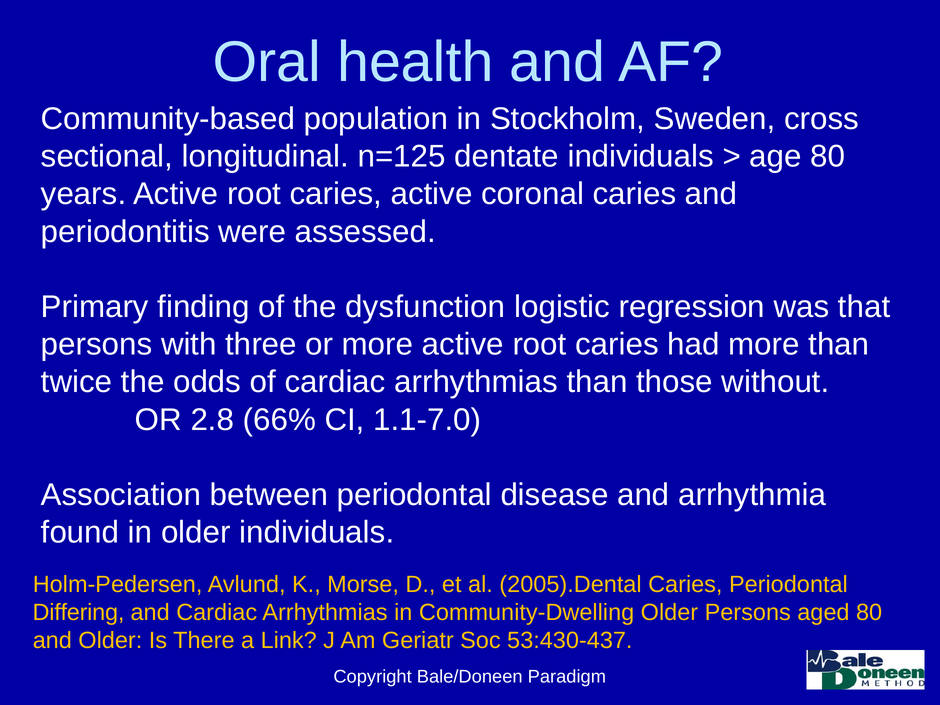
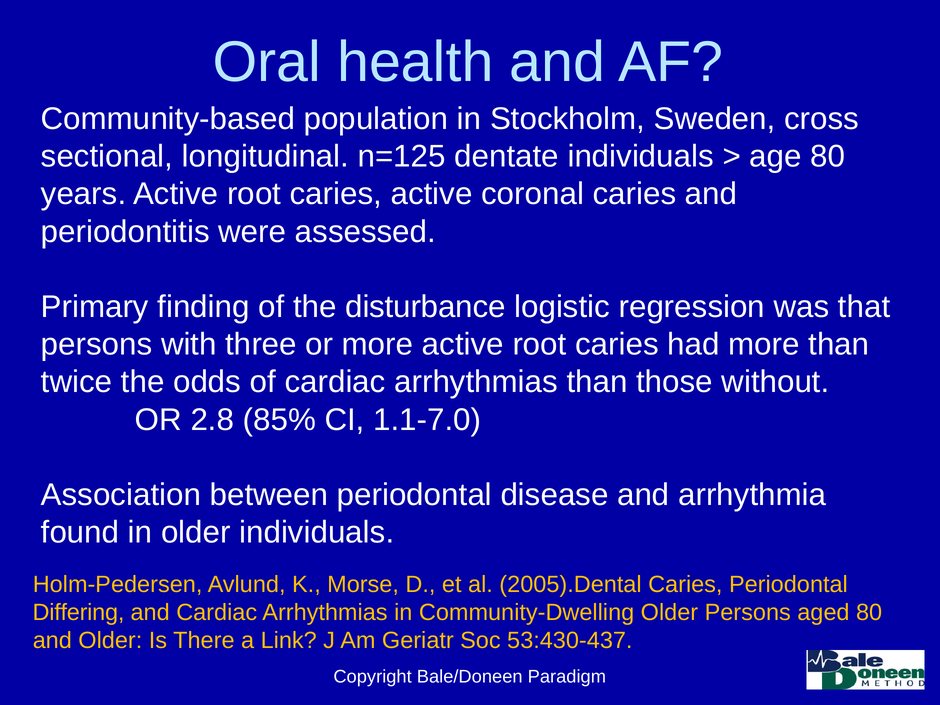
dysfunction: dysfunction -> disturbance
66%: 66% -> 85%
